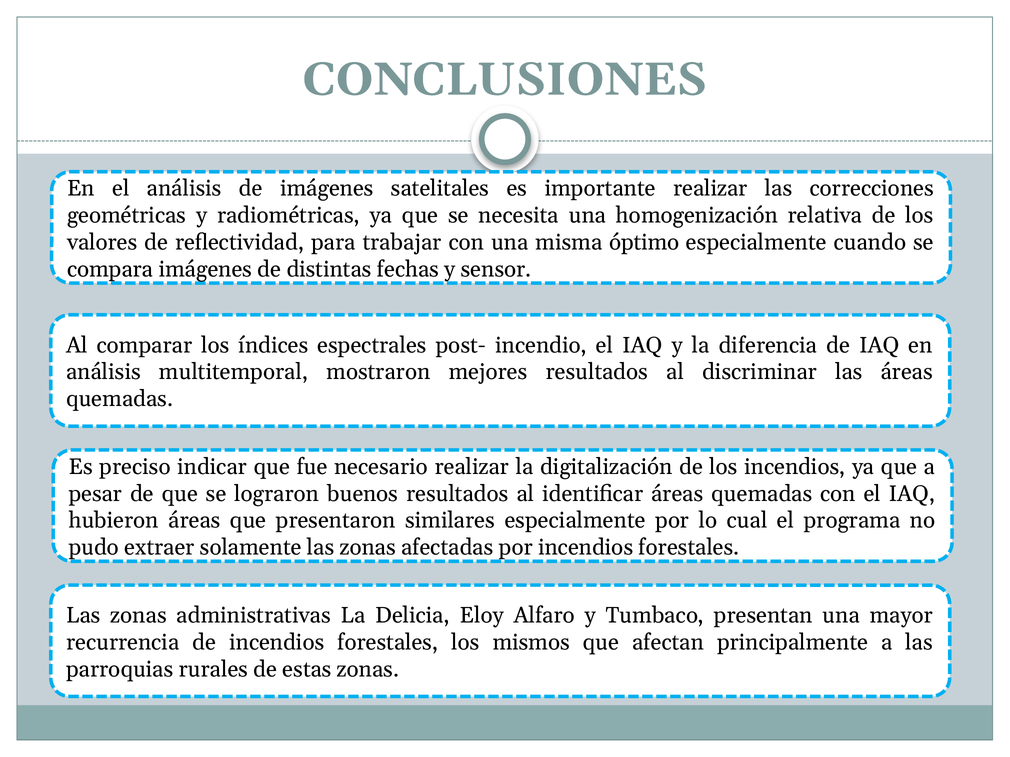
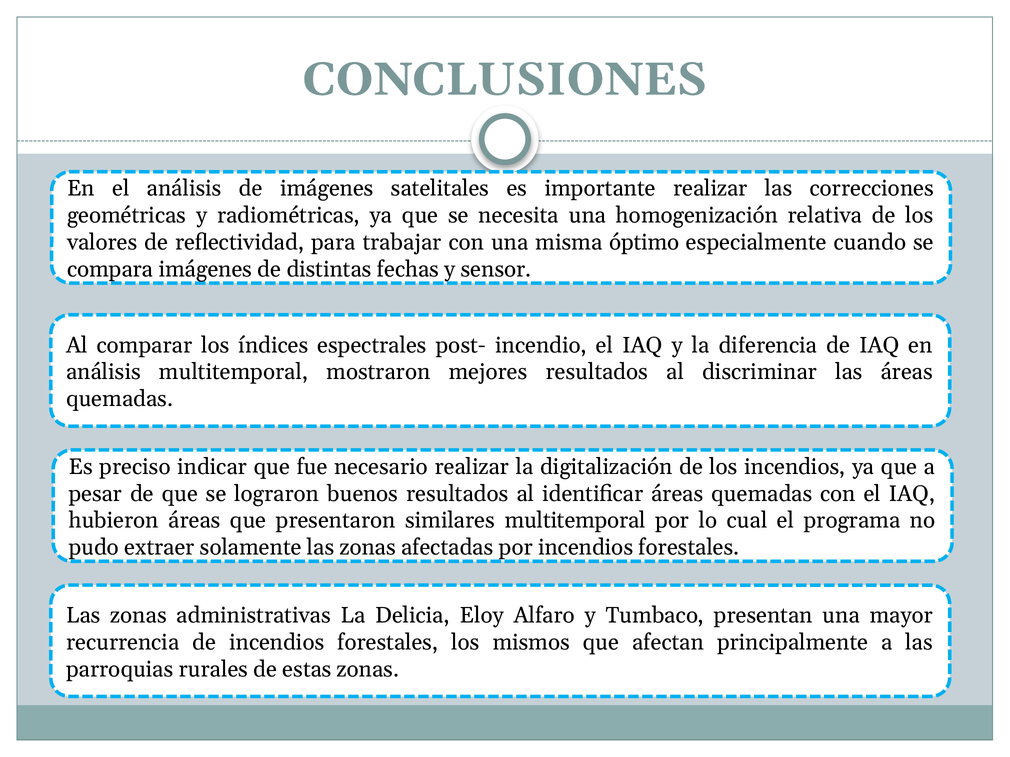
similares especialmente: especialmente -> multitemporal
